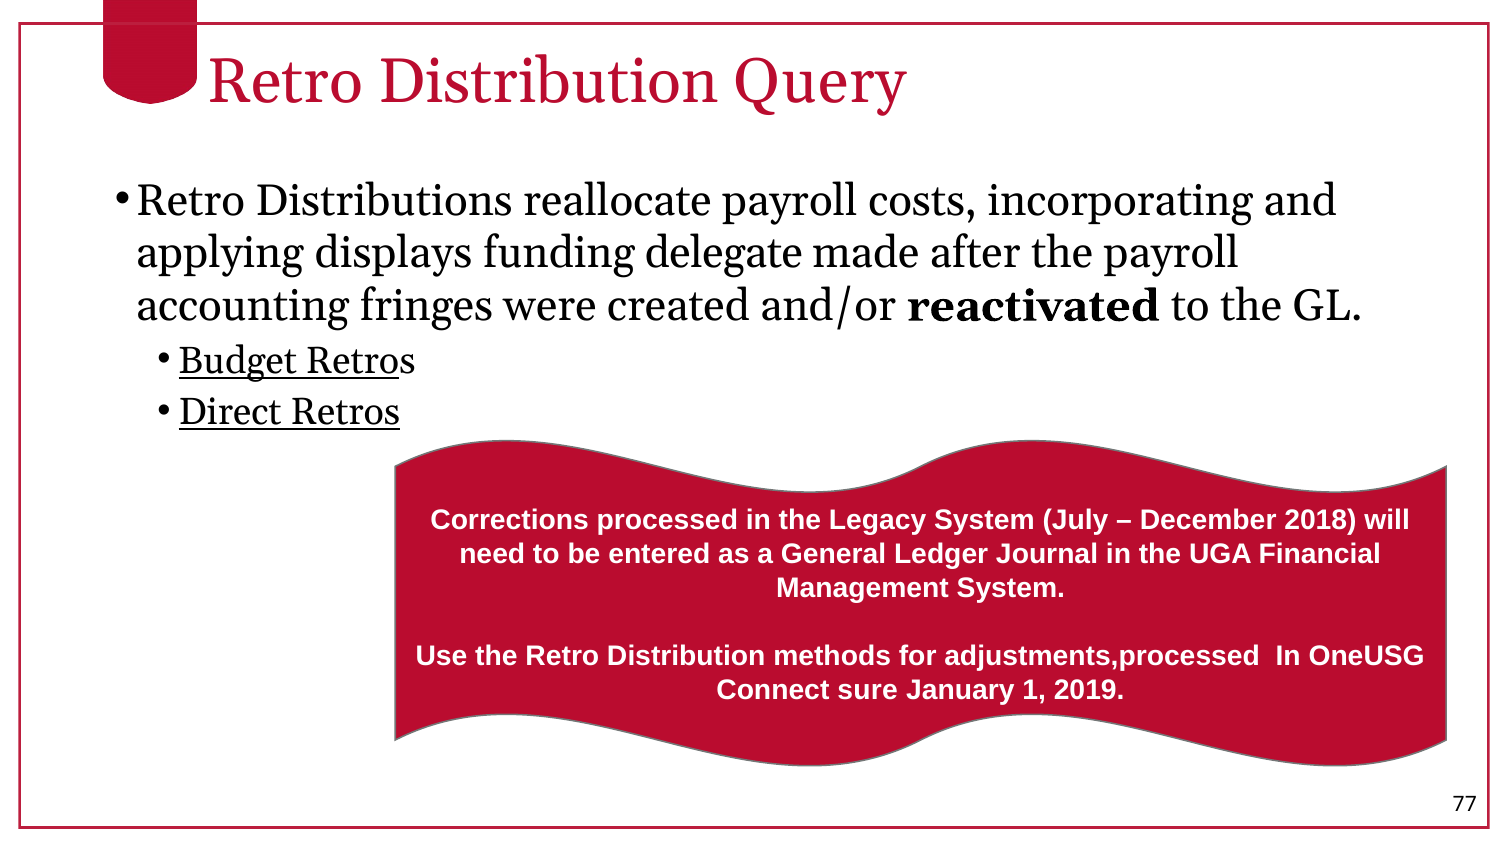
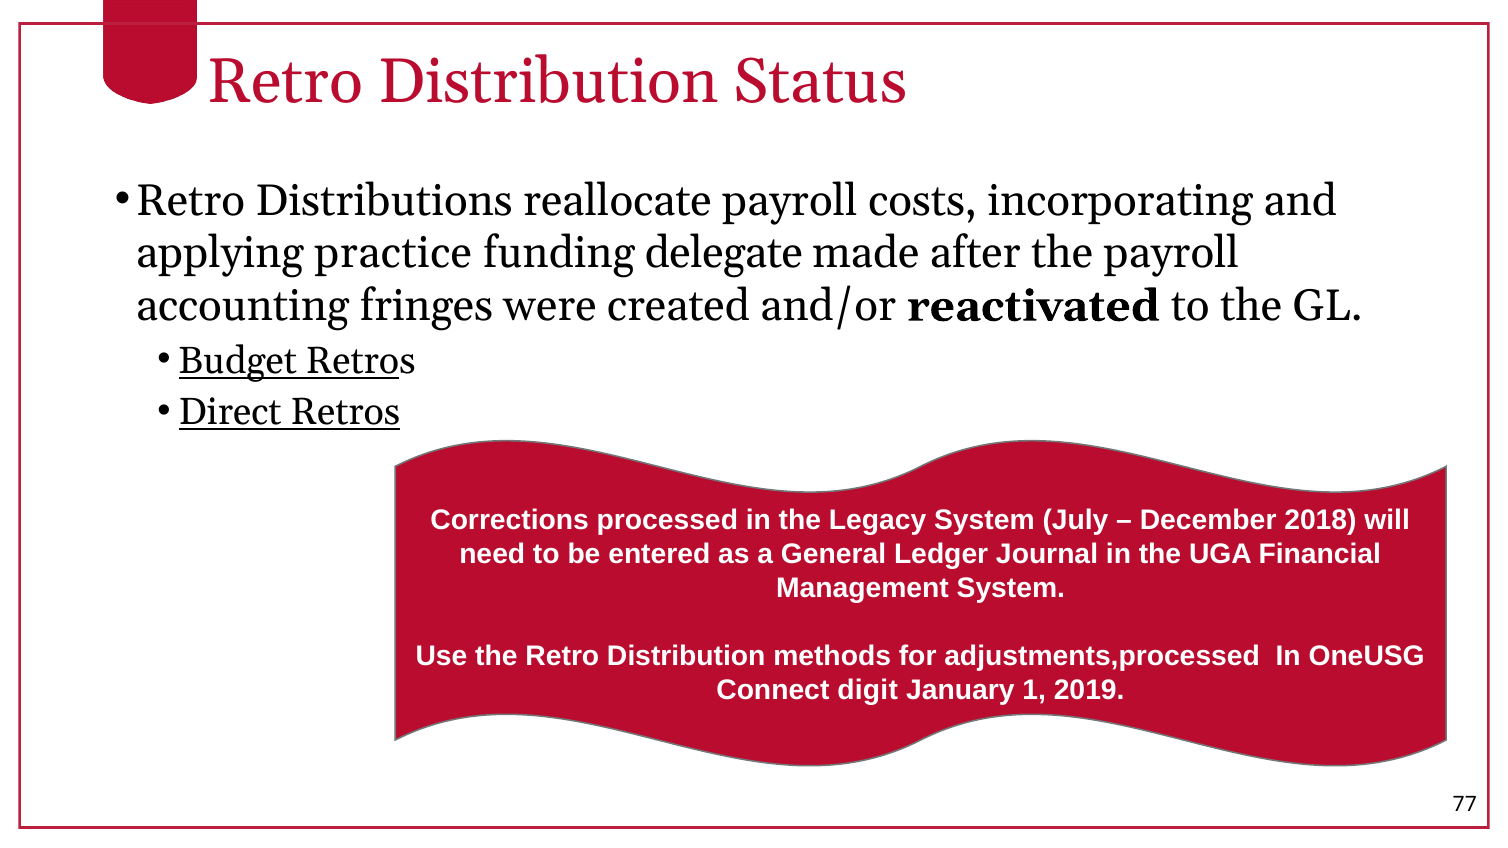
Query: Query -> Status
displays: displays -> practice
sure: sure -> digit
